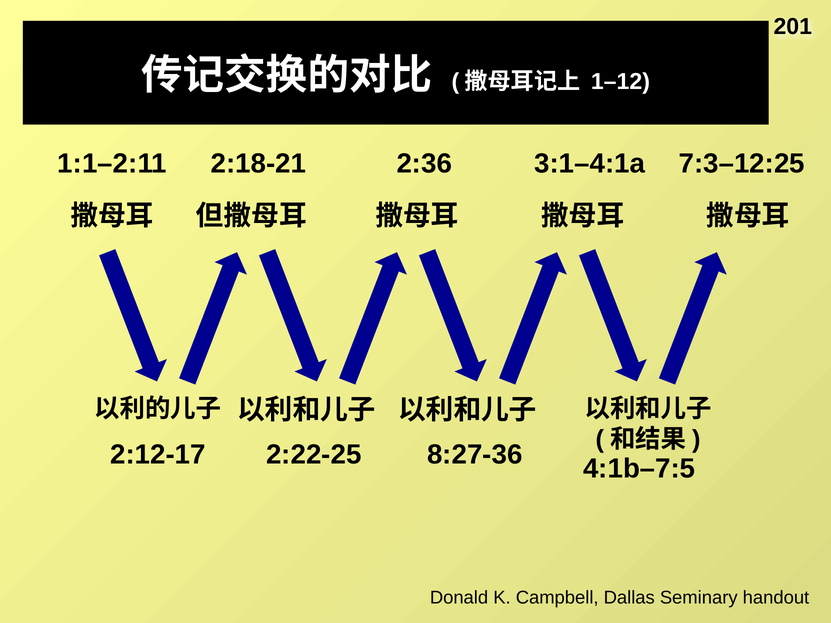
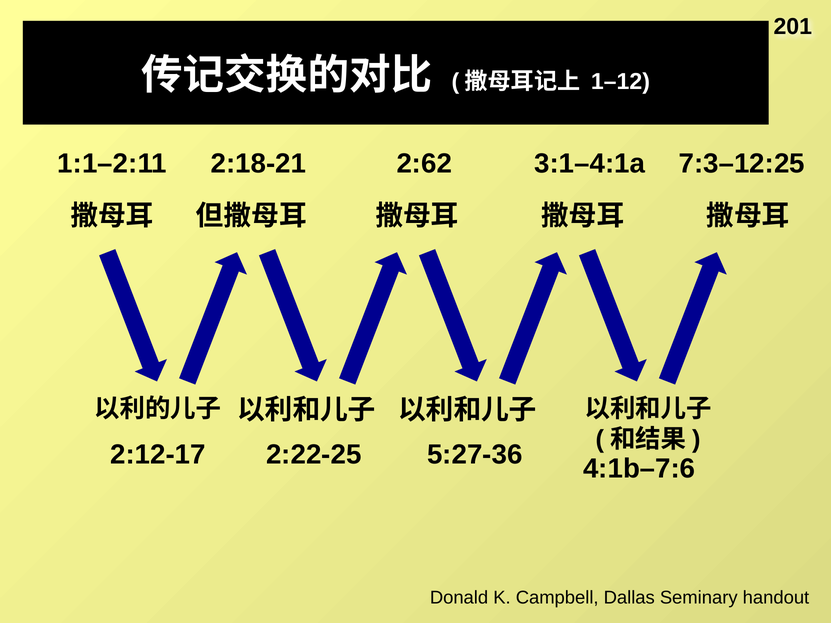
2:36: 2:36 -> 2:62
8:27-36: 8:27-36 -> 5:27-36
4:1b–7:5: 4:1b–7:5 -> 4:1b–7:6
